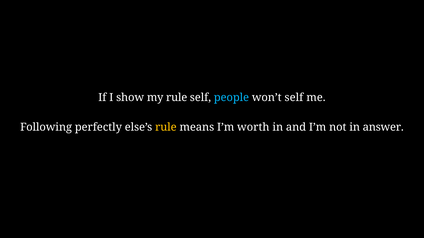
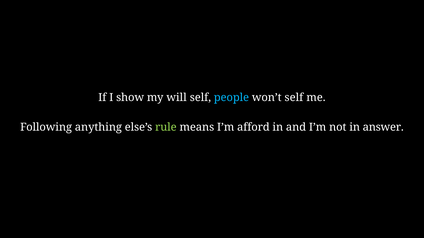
my rule: rule -> will
perfectly: perfectly -> anything
rule at (166, 127) colour: yellow -> light green
worth: worth -> afford
